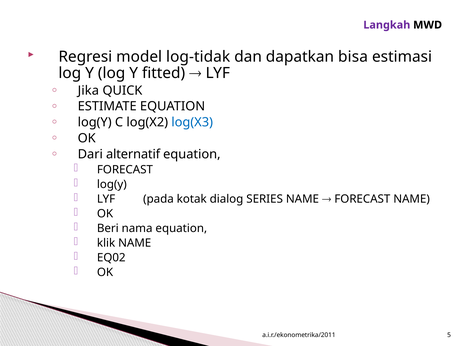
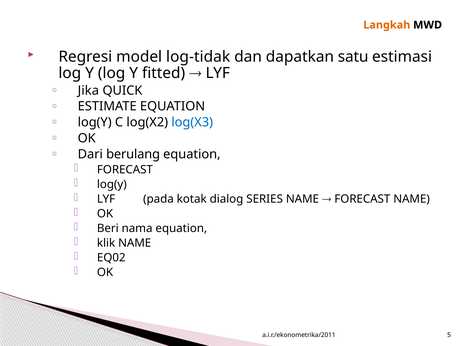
Langkah colour: purple -> orange
bisa: bisa -> satu
alternatif: alternatif -> berulang
